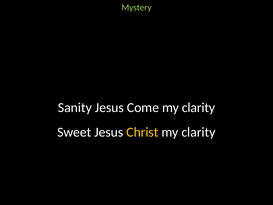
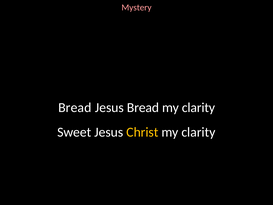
Mystery colour: light green -> pink
Sanity at (75, 107): Sanity -> Bread
Jesus Come: Come -> Bread
